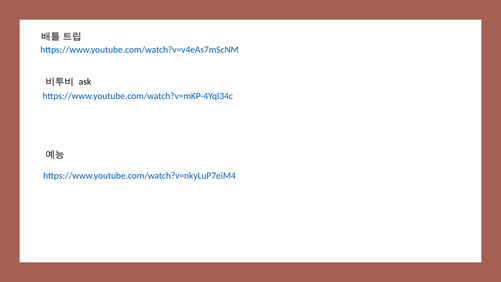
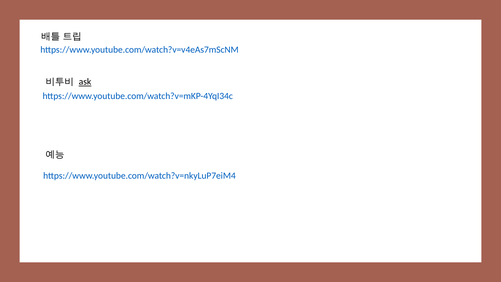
ask underline: none -> present
